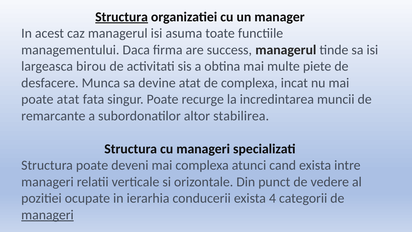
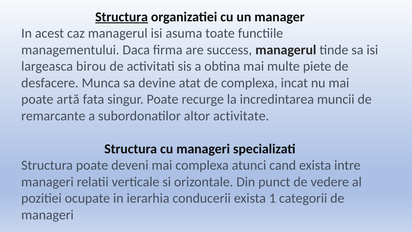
poate atat: atat -> artă
stabilirea: stabilirea -> activitate
4: 4 -> 1
manageri at (47, 215) underline: present -> none
